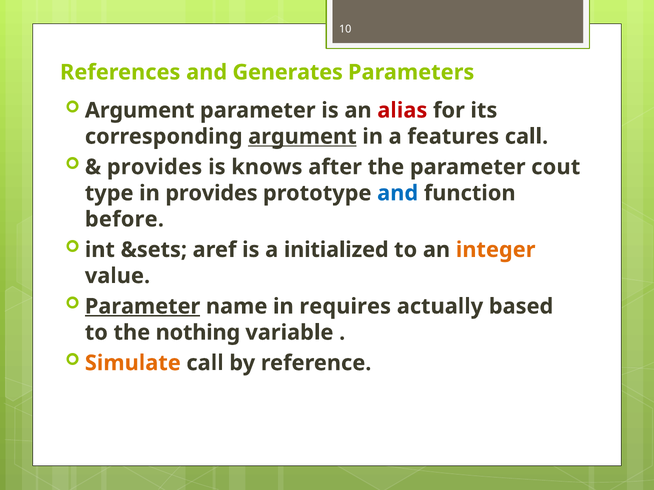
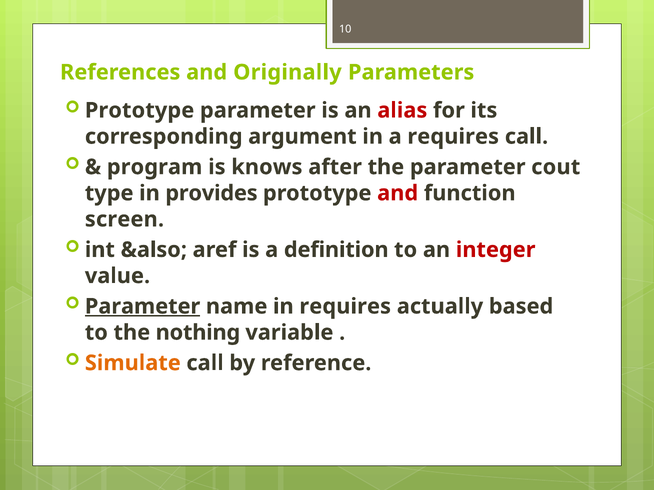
Generates: Generates -> Originally
Argument at (140, 111): Argument -> Prototype
argument at (302, 137) underline: present -> none
a features: features -> requires
provides at (155, 167): provides -> program
and at (398, 193) colour: blue -> red
before: before -> screen
&sets: &sets -> &also
initialized: initialized -> definition
integer colour: orange -> red
